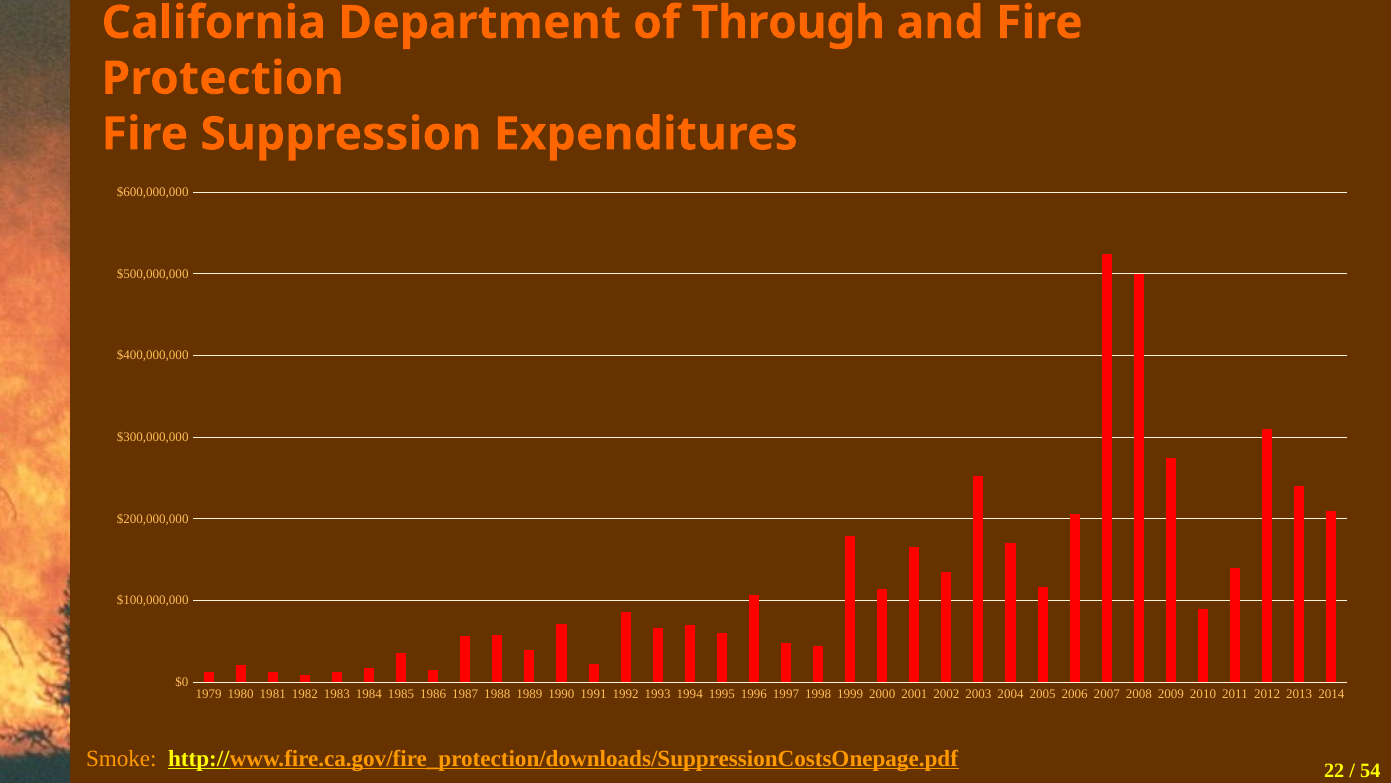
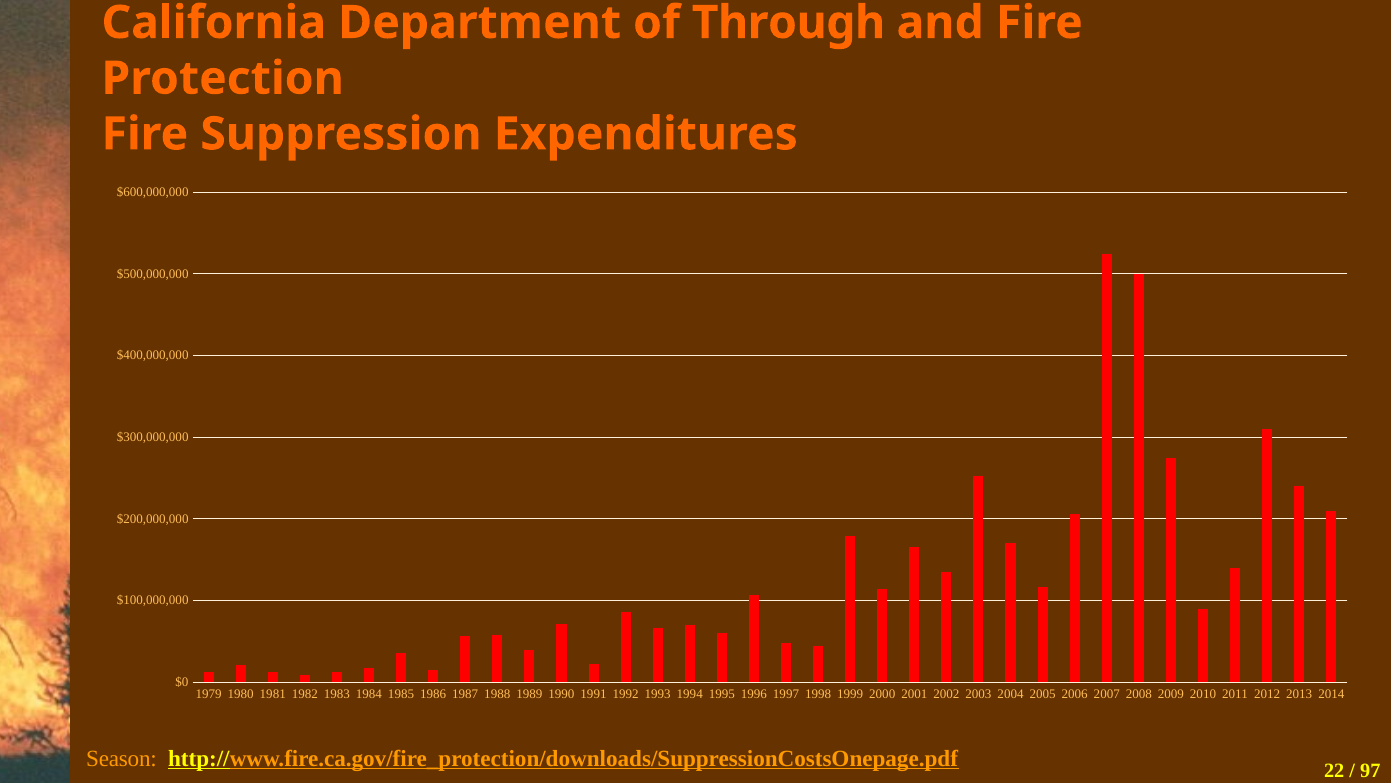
Smoke: Smoke -> Season
54: 54 -> 97
